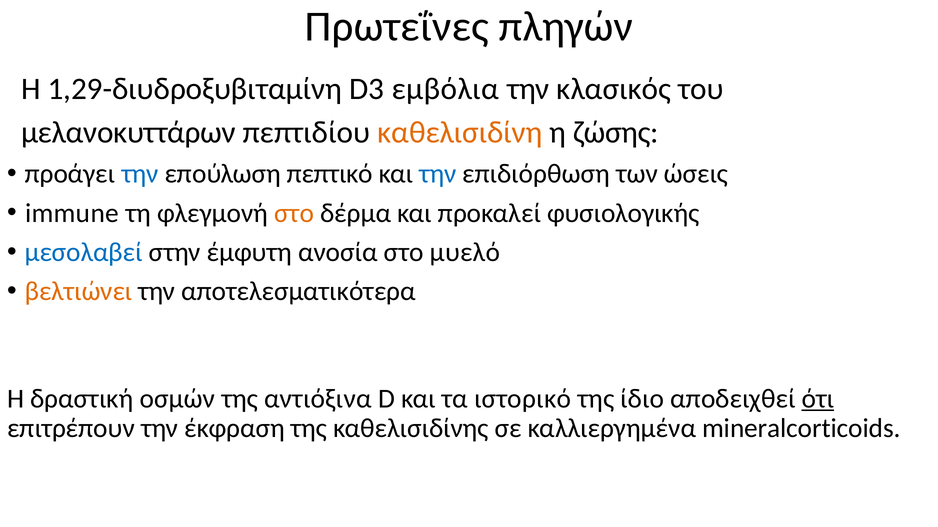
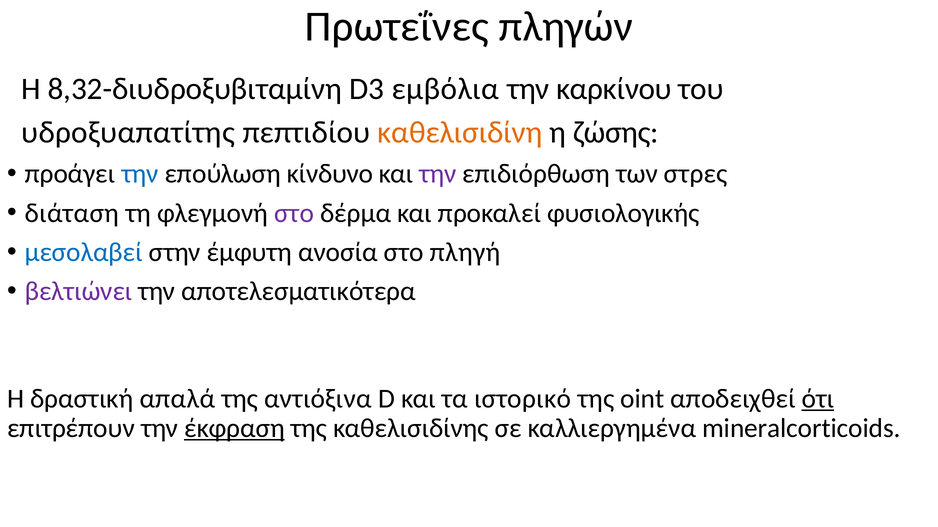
1,29-διυδροξυβιταμίνη: 1,29-διυδροξυβιταμίνη -> 8,32-διυδροξυβιταμίνη
κλασικός: κλασικός -> καρκίνου
μελανοκυττάρων: μελανοκυττάρων -> υδροξυαπατίτης
πεπτικό: πεπτικό -> κίνδυνο
την at (438, 174) colour: blue -> purple
ώσεις: ώσεις -> στρες
immune: immune -> διάταση
στο at (294, 213) colour: orange -> purple
μυελό: μυελό -> πληγή
βελτιώνει colour: orange -> purple
οσμών: οσμών -> απαλά
ίδιο: ίδιο -> oint
έκφραση underline: none -> present
